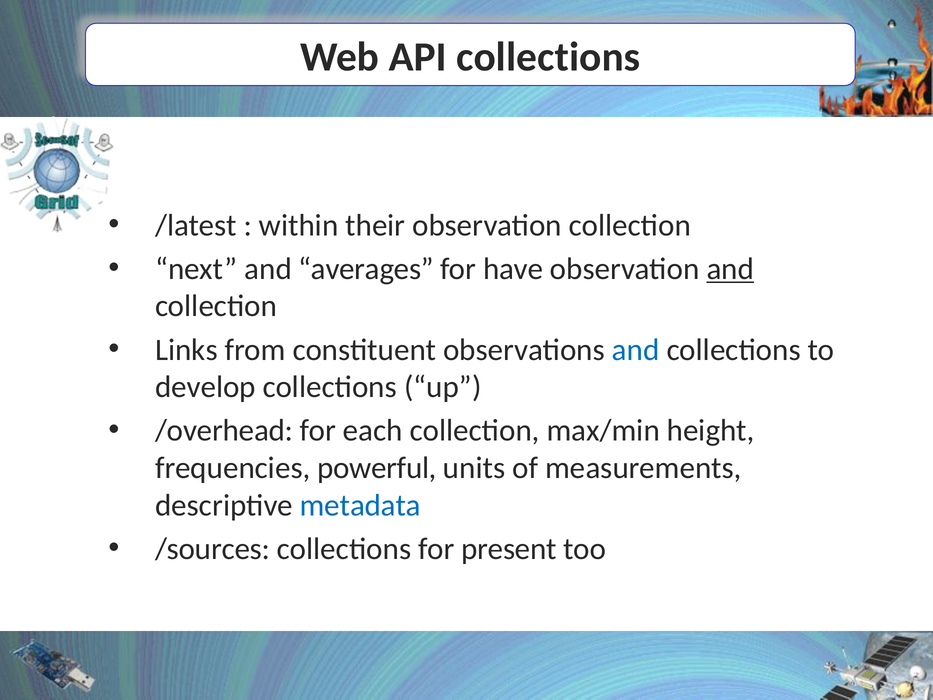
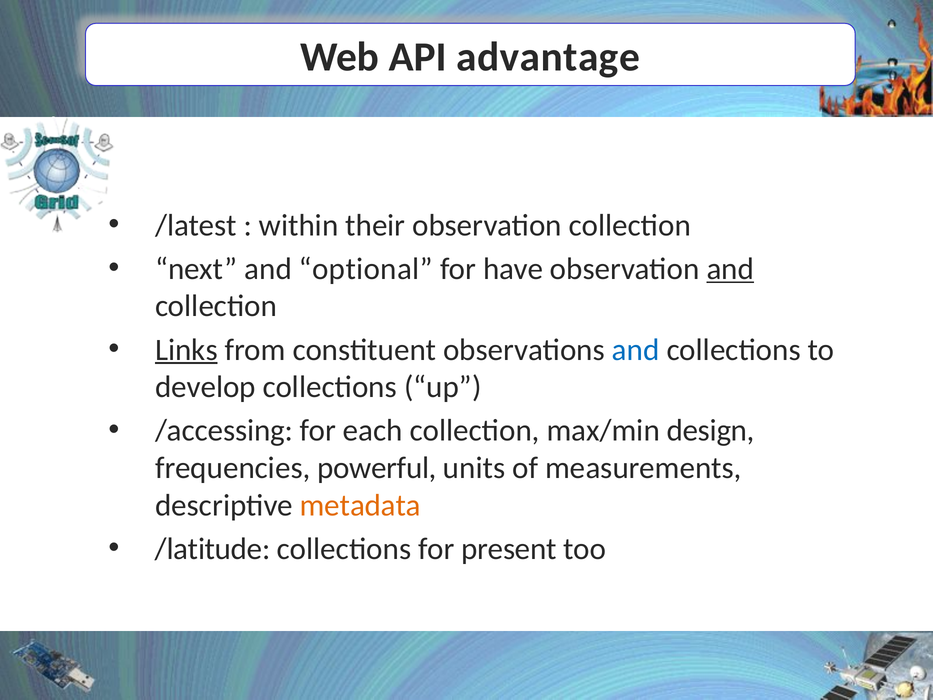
API collections: collections -> advantage
averages: averages -> optional
Links underline: none -> present
/overhead: /overhead -> /accessing
height: height -> design
metadata colour: blue -> orange
/sources: /sources -> /latitude
